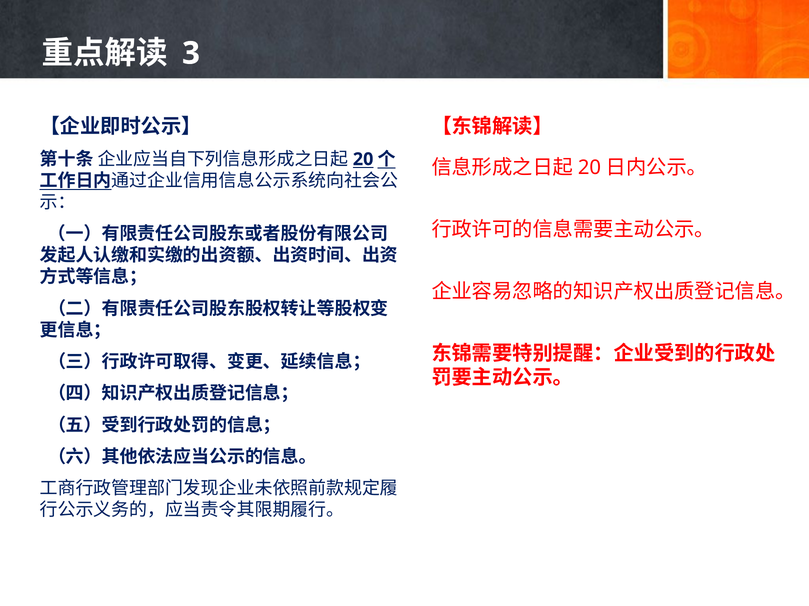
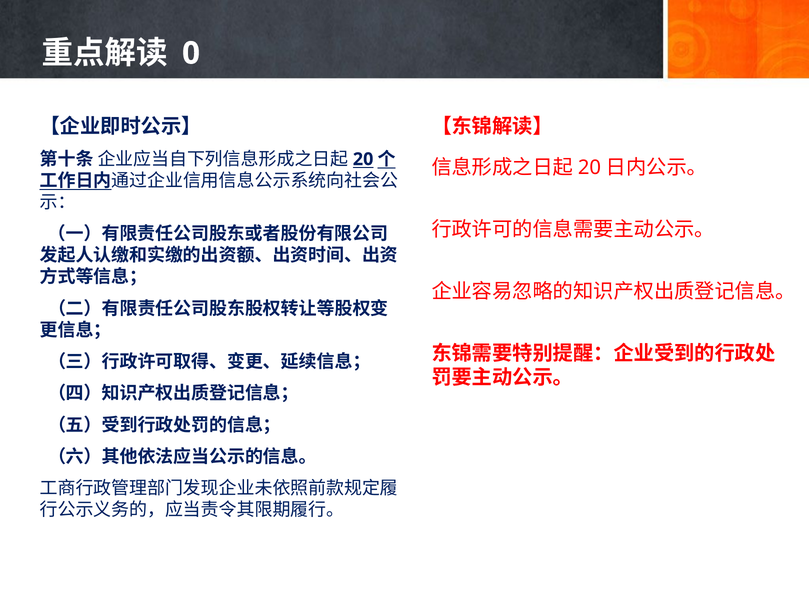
3: 3 -> 0
